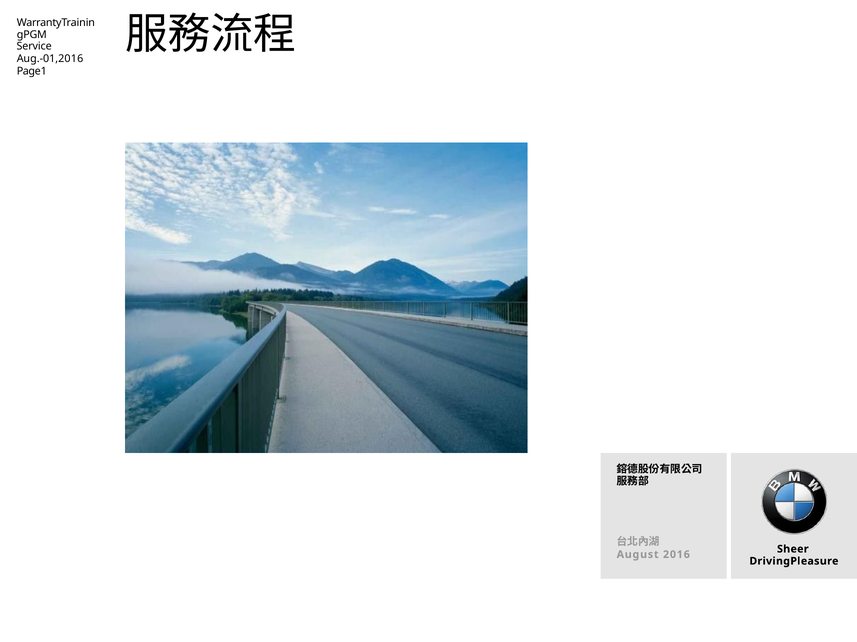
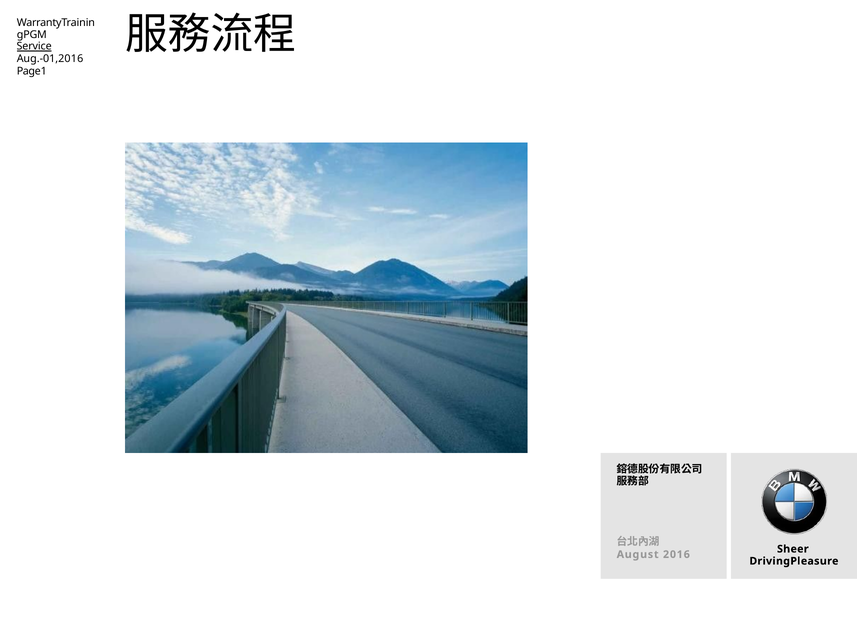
Service underline: none -> present
